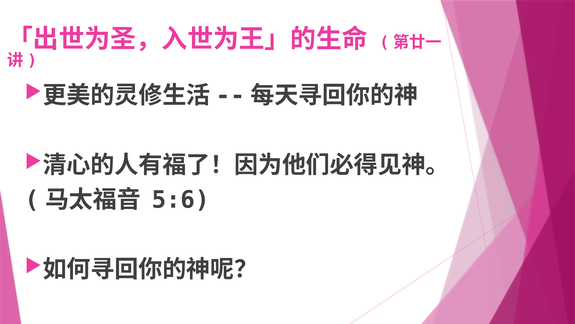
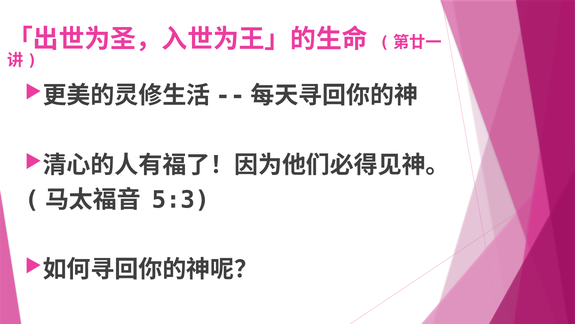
5:6: 5:6 -> 5:3
